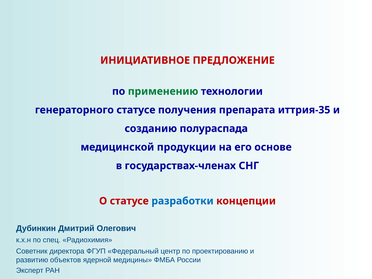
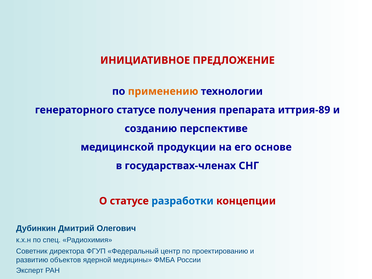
применению colour: green -> orange
иттрия-35: иттрия-35 -> иттрия-89
полураспада: полураспада -> перспективе
